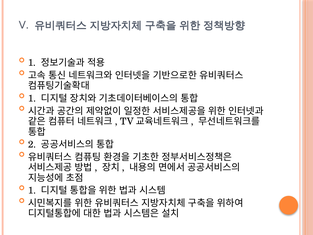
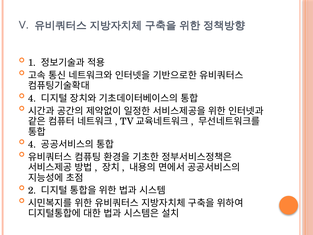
1 at (32, 98): 1 -> 4
2 at (32, 144): 2 -> 4
1 at (32, 190): 1 -> 2
